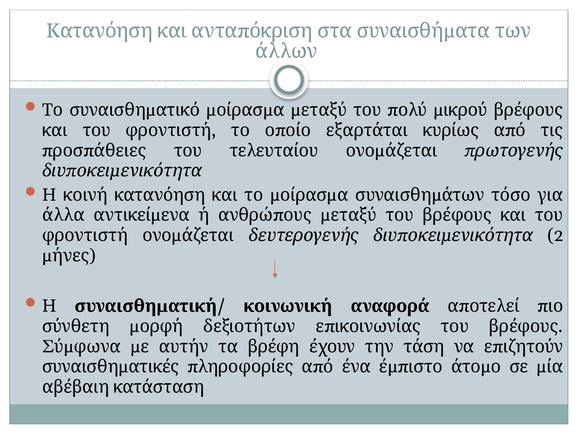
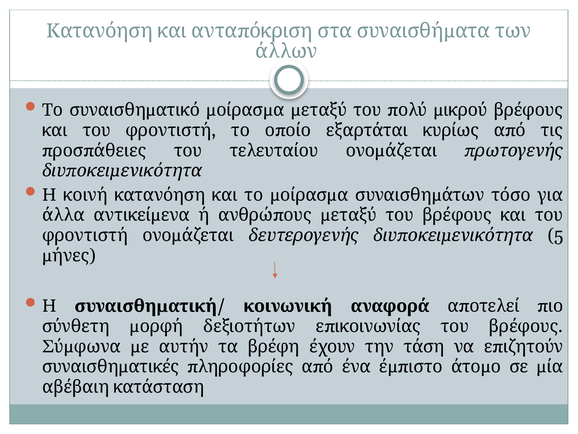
2: 2 -> 5
